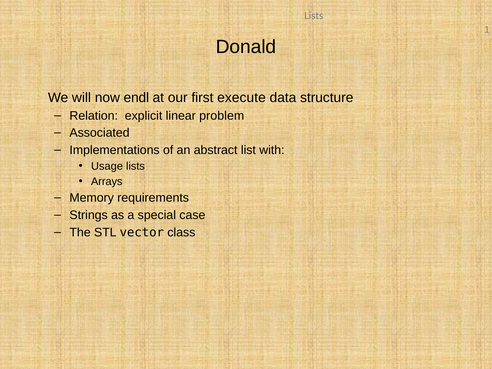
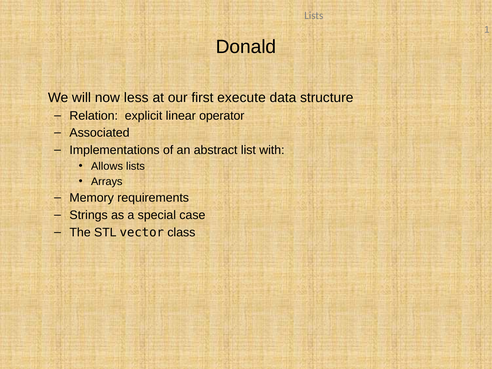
endl: endl -> less
problem: problem -> operator
Usage: Usage -> Allows
